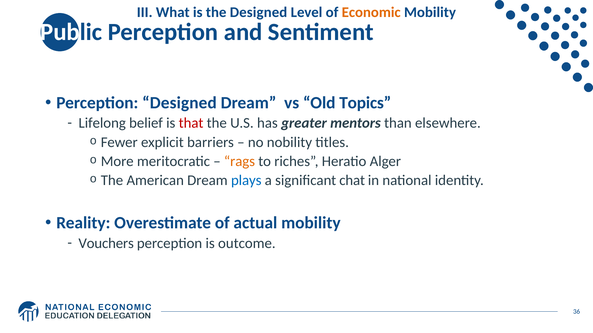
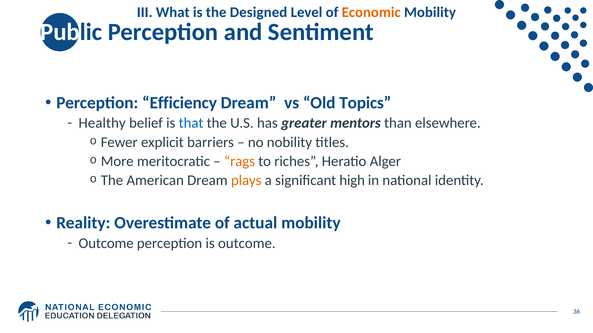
Perception Designed: Designed -> Efficiency
Lifelong: Lifelong -> Healthy
that colour: red -> blue
plays colour: blue -> orange
chat: chat -> high
Vouchers at (106, 244): Vouchers -> Outcome
